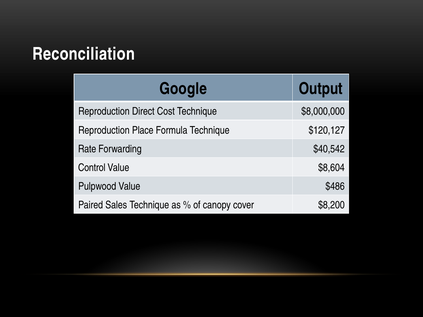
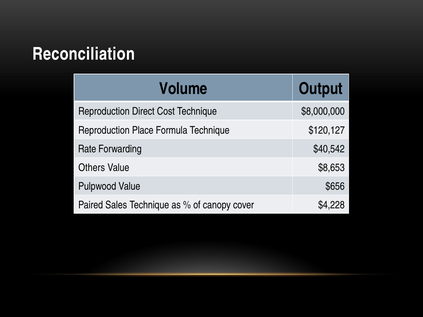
Google: Google -> Volume
Control: Control -> Others
$8,604: $8,604 -> $8,653
$486: $486 -> $656
$8,200: $8,200 -> $4,228
